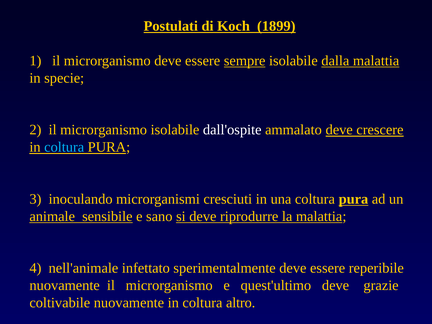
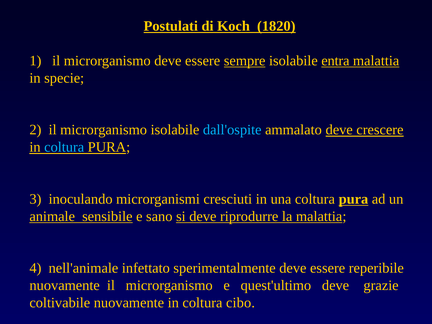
1899: 1899 -> 1820
dalla: dalla -> entra
dall'ospite colour: white -> light blue
altro: altro -> cibo
